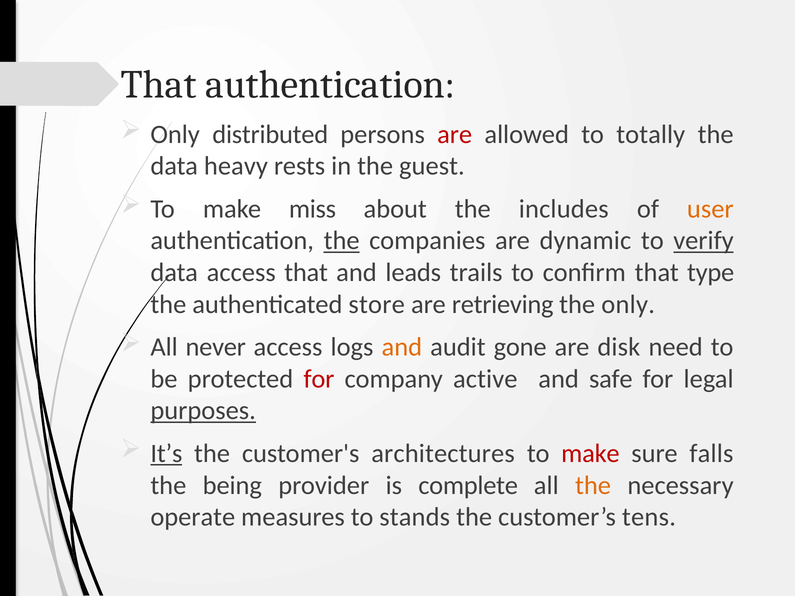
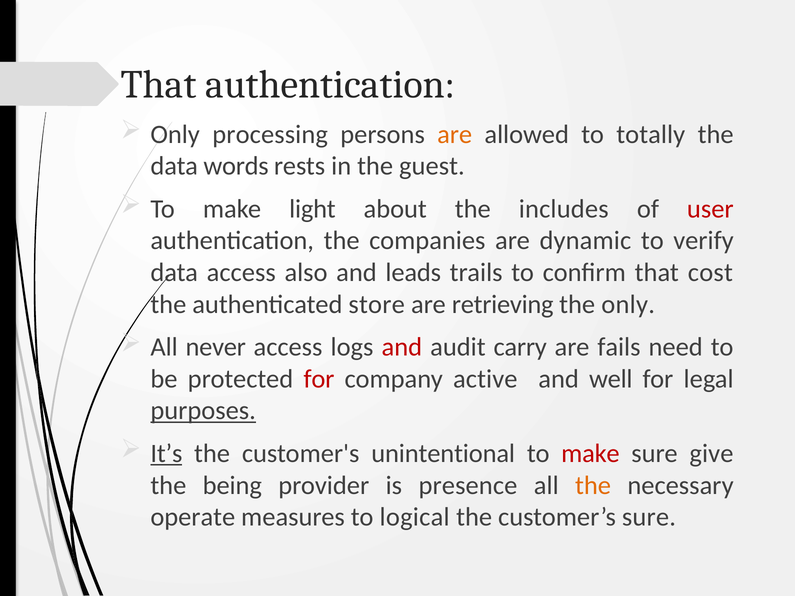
distributed: distributed -> processing
are at (455, 134) colour: red -> orange
heavy: heavy -> words
miss: miss -> light
user colour: orange -> red
the at (342, 241) underline: present -> none
verify underline: present -> none
access that: that -> also
type: type -> cost
and at (402, 347) colour: orange -> red
gone: gone -> carry
disk: disk -> fails
safe: safe -> well
architectures: architectures -> unintentional
falls: falls -> give
complete: complete -> presence
stands: stands -> logical
customer’s tens: tens -> sure
